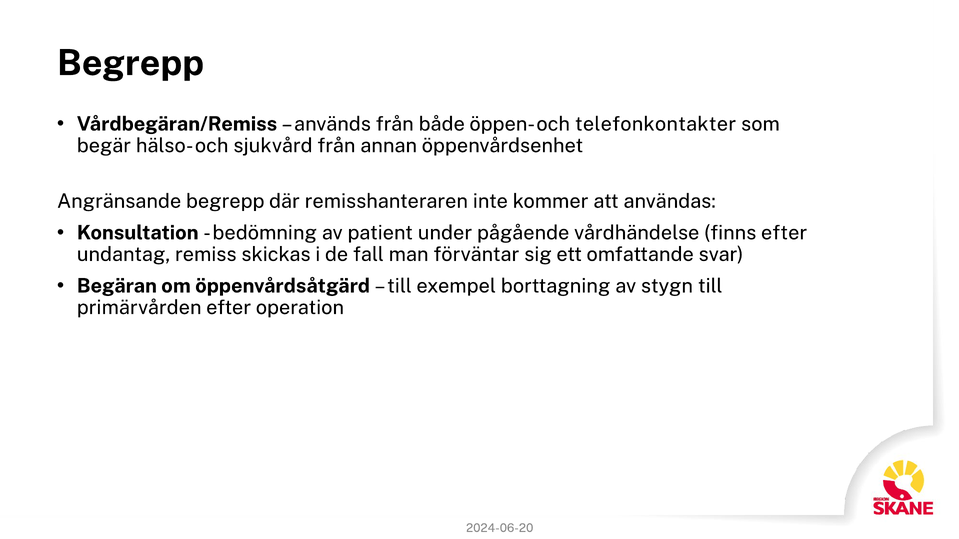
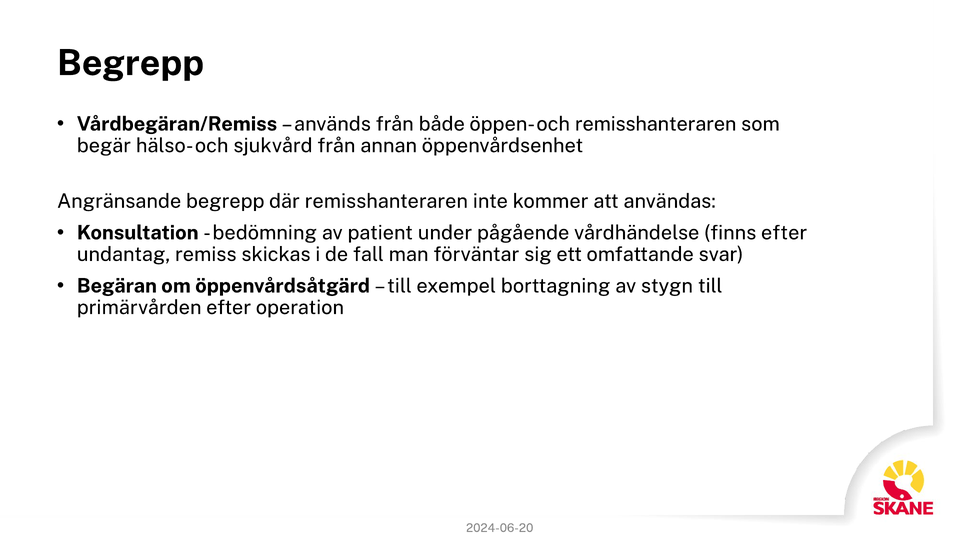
och telefonkontakter: telefonkontakter -> remisshanteraren
